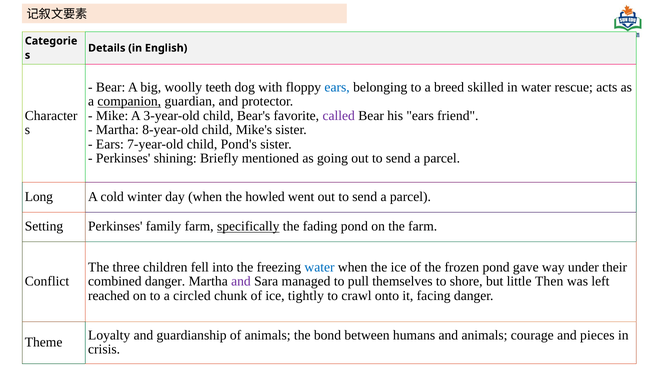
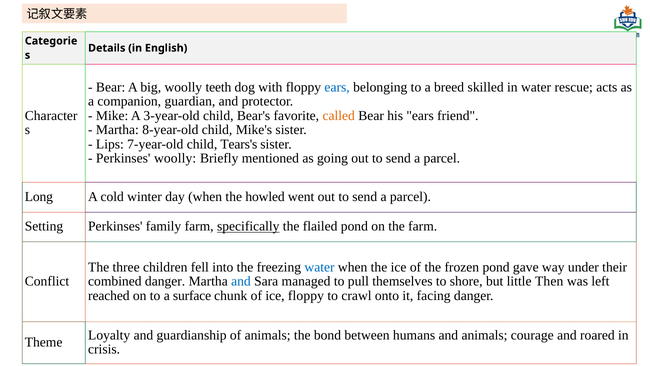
companion underline: present -> none
called colour: purple -> orange
Ears at (110, 144): Ears -> Lips
Pond's: Pond's -> Tears's
Perkinses shining: shining -> woolly
fading: fading -> flailed
and at (241, 281) colour: purple -> blue
circled: circled -> surface
ice tightly: tightly -> floppy
pieces: pieces -> roared
